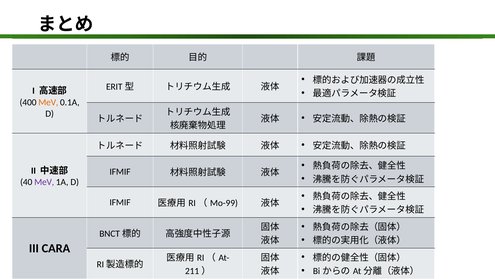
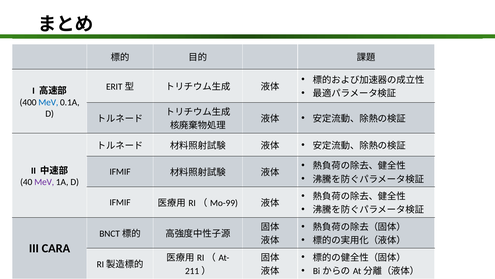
MeV at (48, 102) colour: orange -> blue
